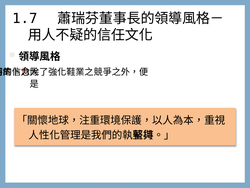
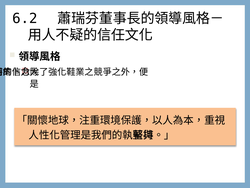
1.7: 1.7 -> 6.2
